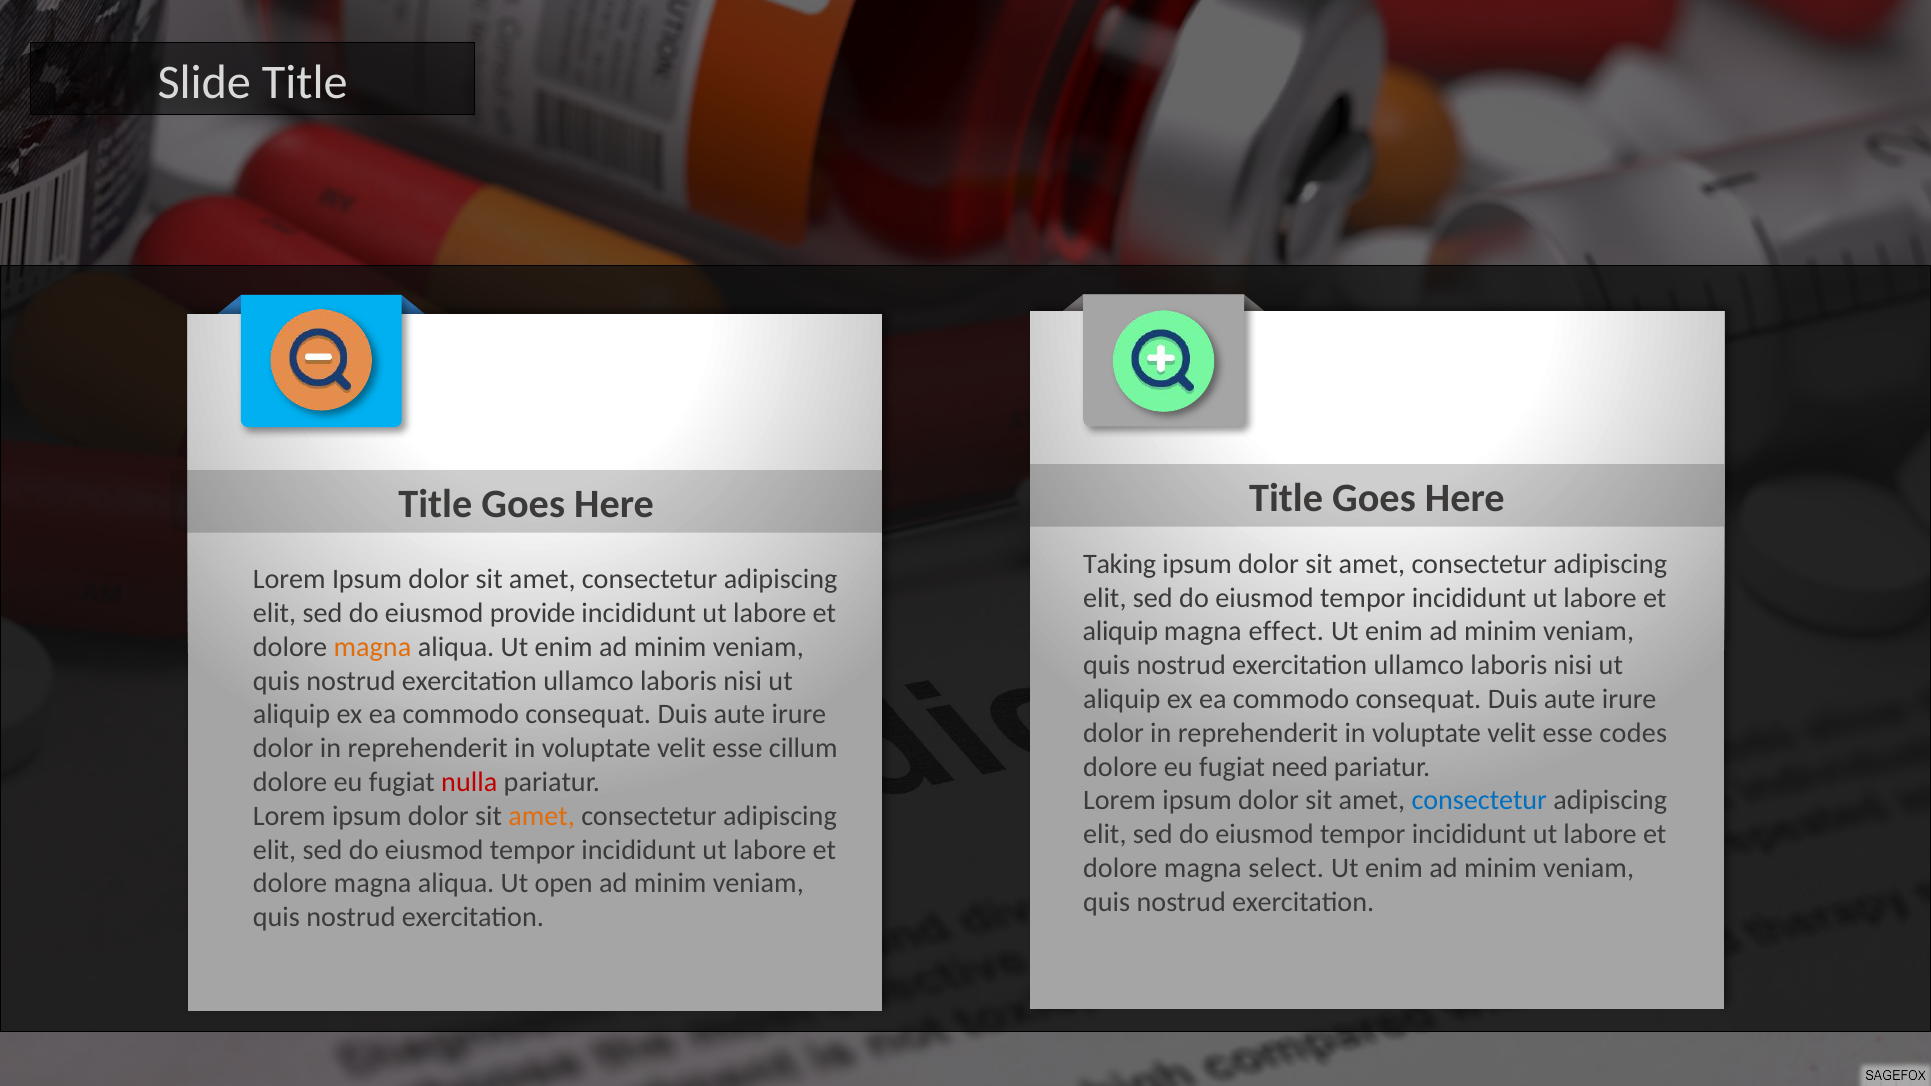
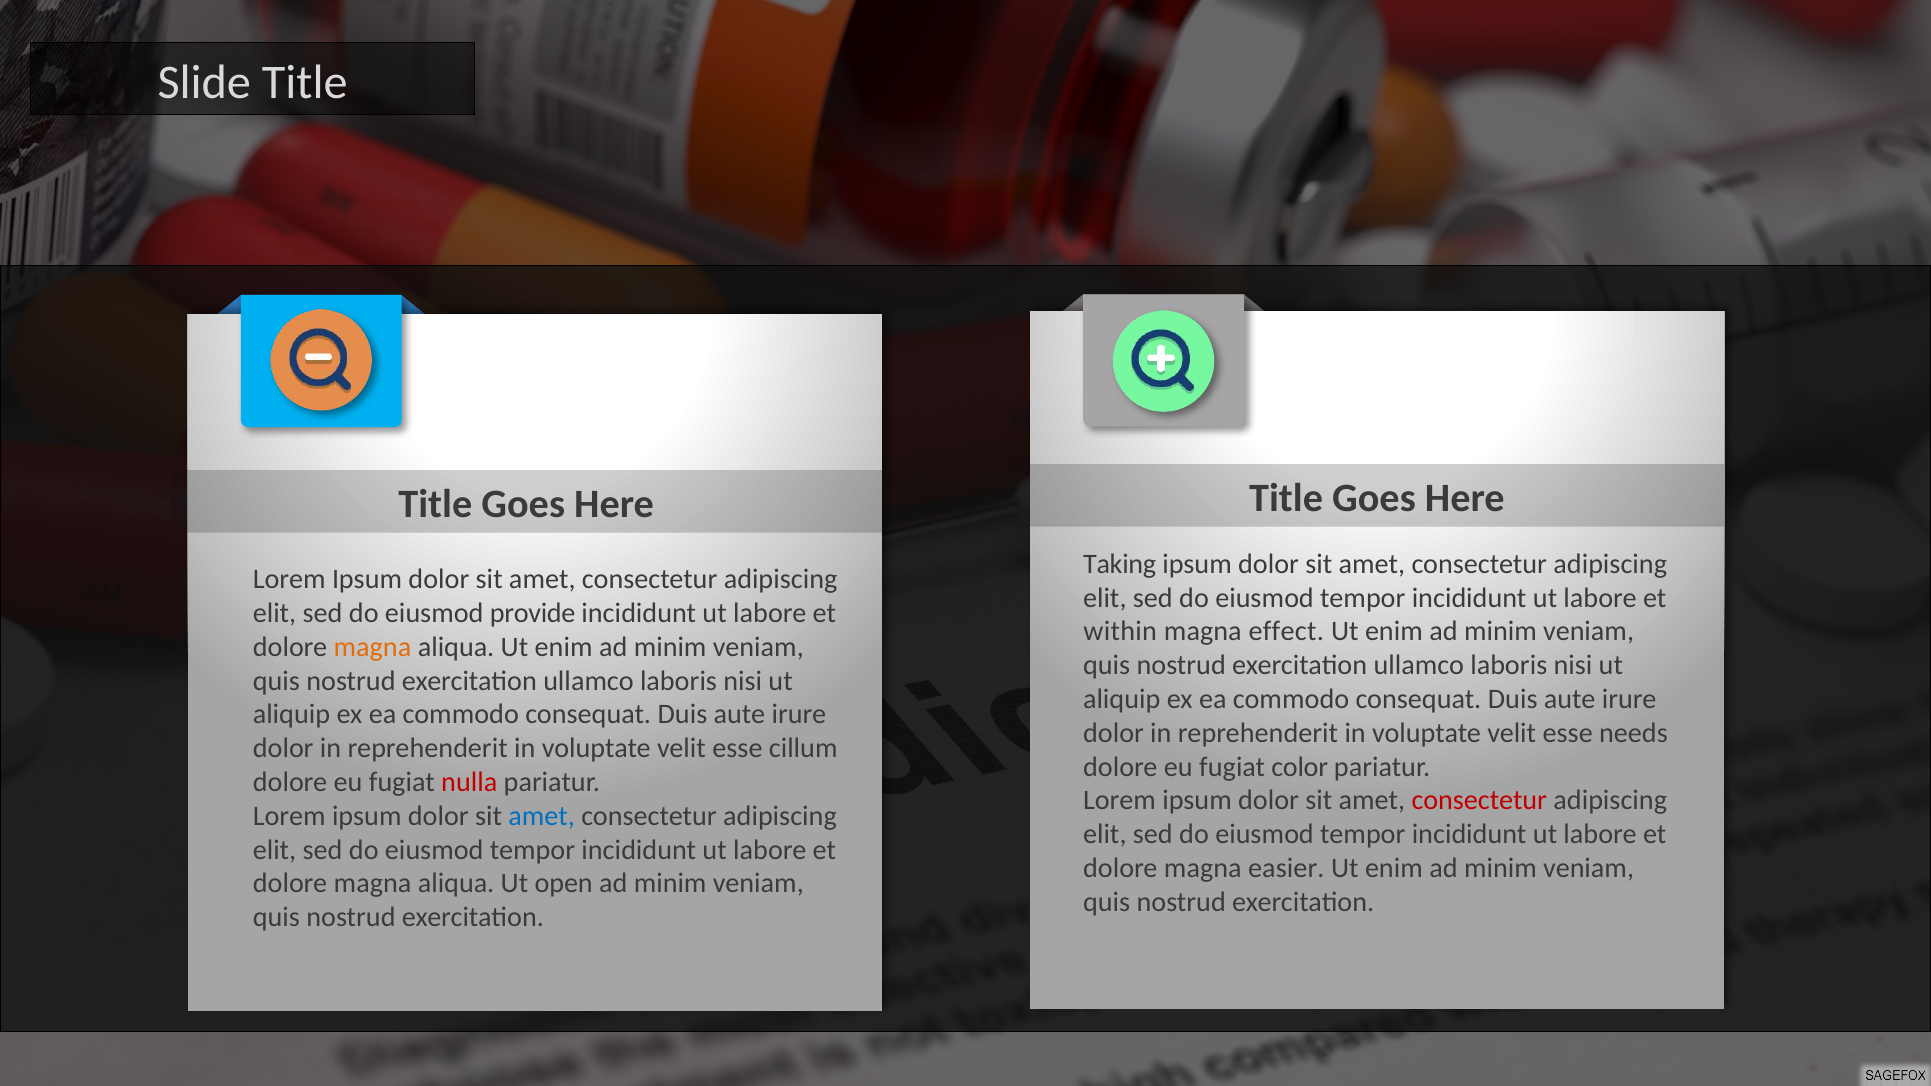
aliquip at (1120, 632): aliquip -> within
codes: codes -> needs
need: need -> color
consectetur at (1479, 801) colour: blue -> red
amet at (542, 816) colour: orange -> blue
select: select -> easier
